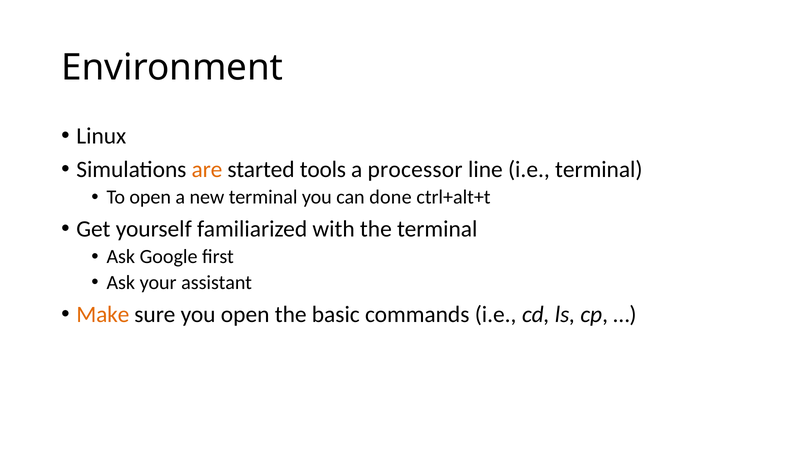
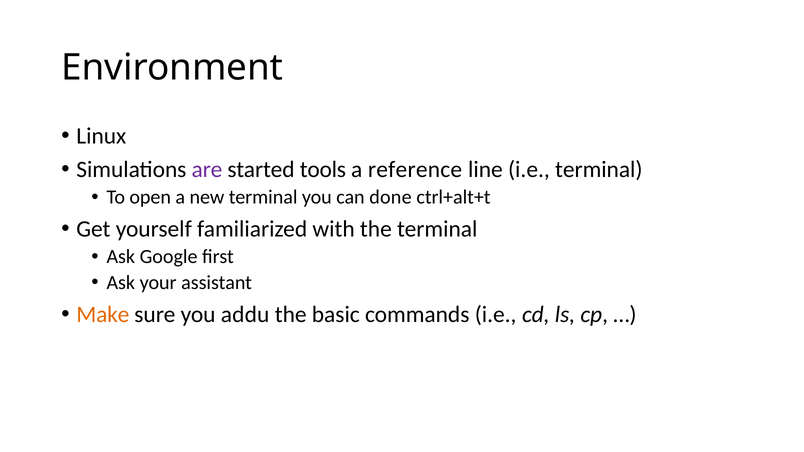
are colour: orange -> purple
processor: processor -> reference
you open: open -> addu
